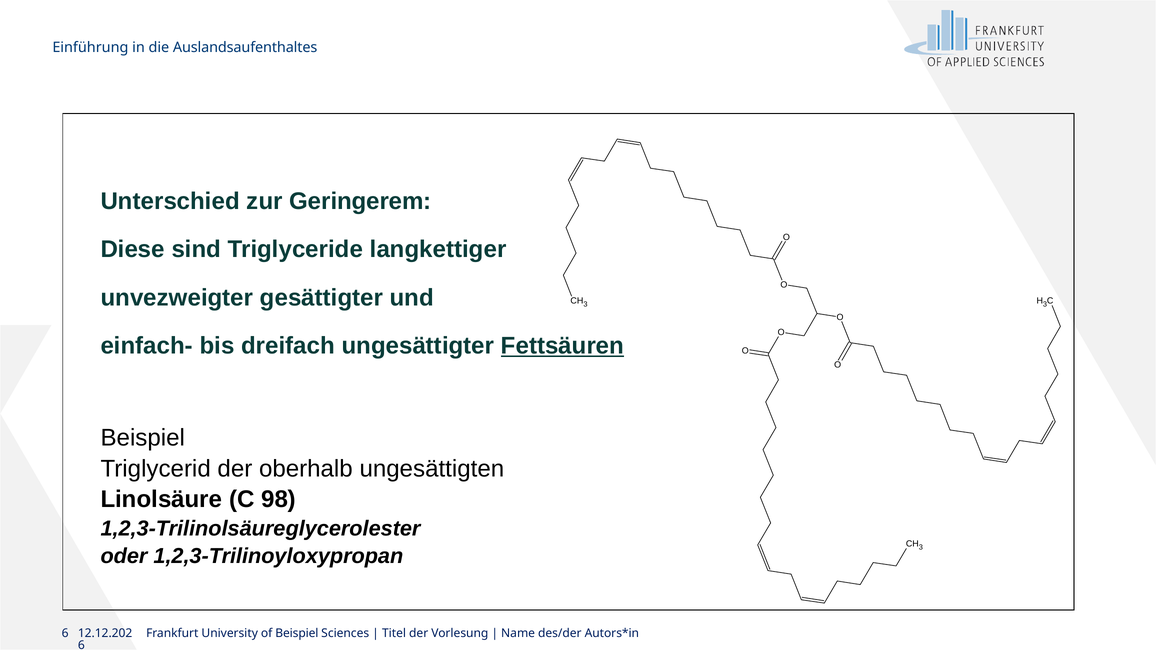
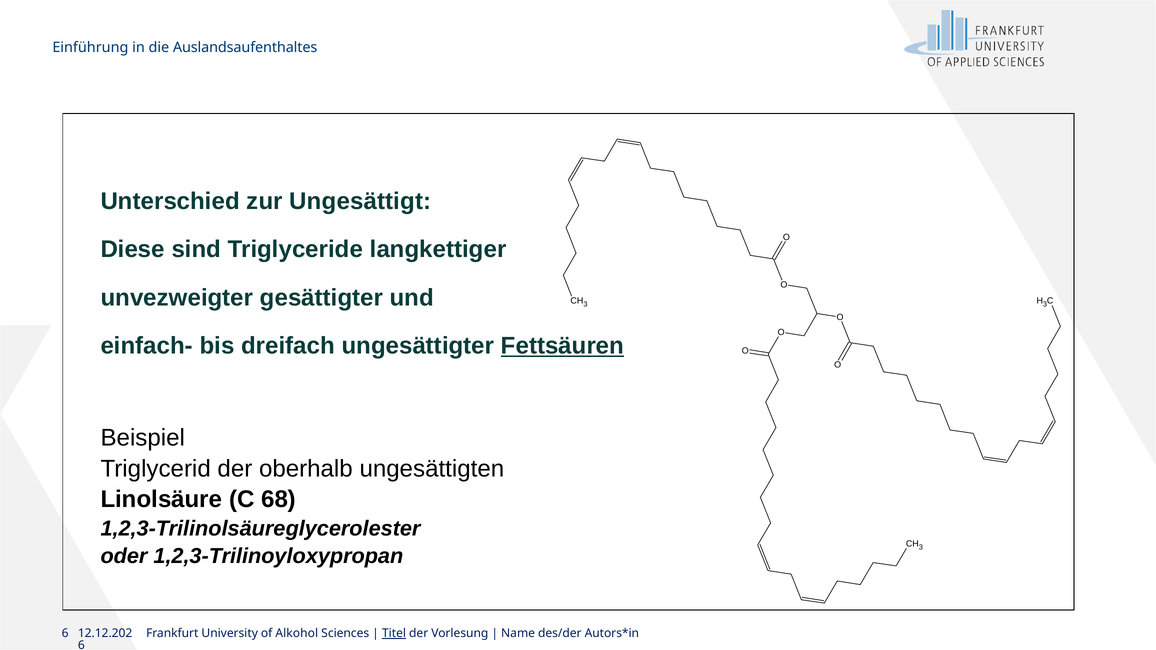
Geringerem: Geringerem -> Ungesättigt
98: 98 -> 68
of Beispiel: Beispiel -> Alkohol
Titel underline: none -> present
